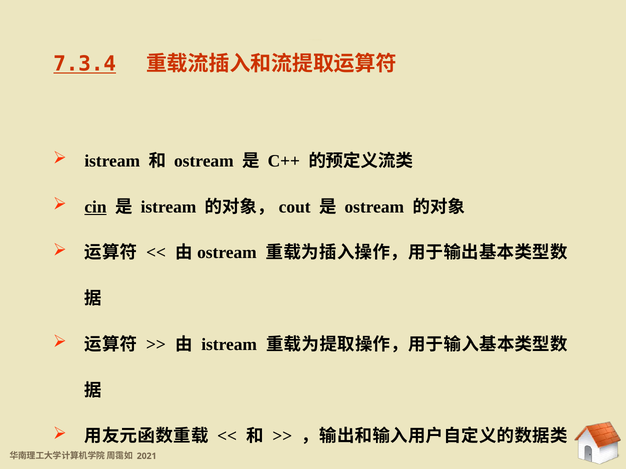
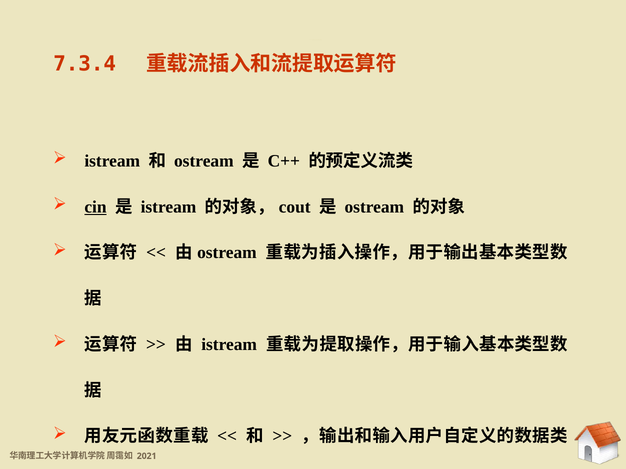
7.3.4 at (85, 64) underline: present -> none
